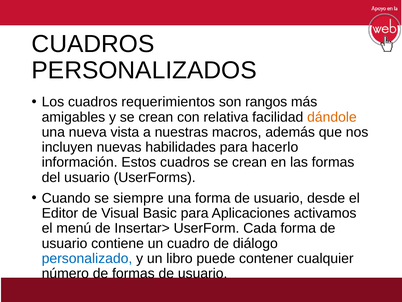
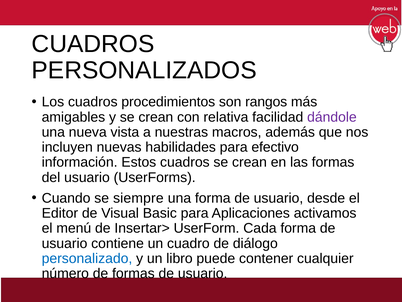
requerimientos: requerimientos -> procedimientos
dándole colour: orange -> purple
hacerlo: hacerlo -> efectivo
